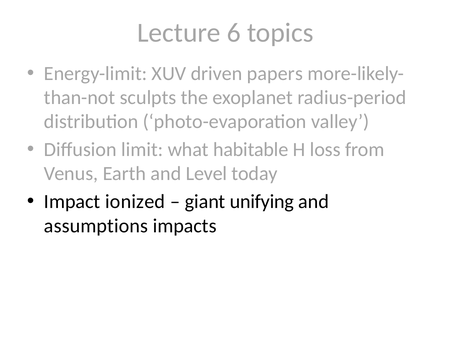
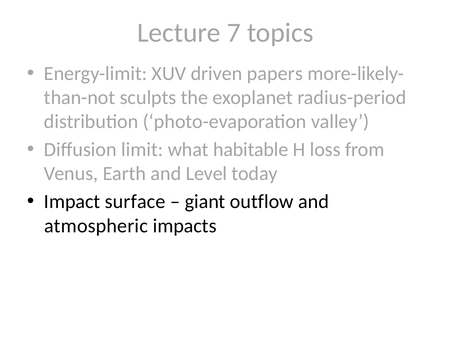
6: 6 -> 7
ionized: ionized -> surface
unifying: unifying -> outflow
assumptions: assumptions -> atmospheric
